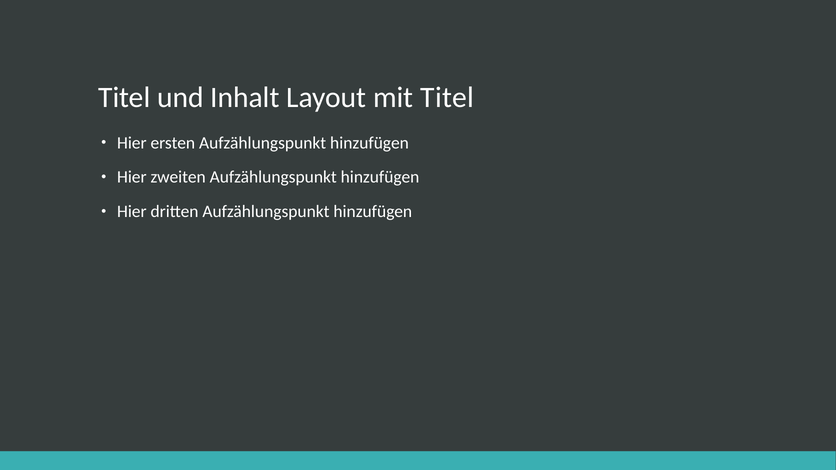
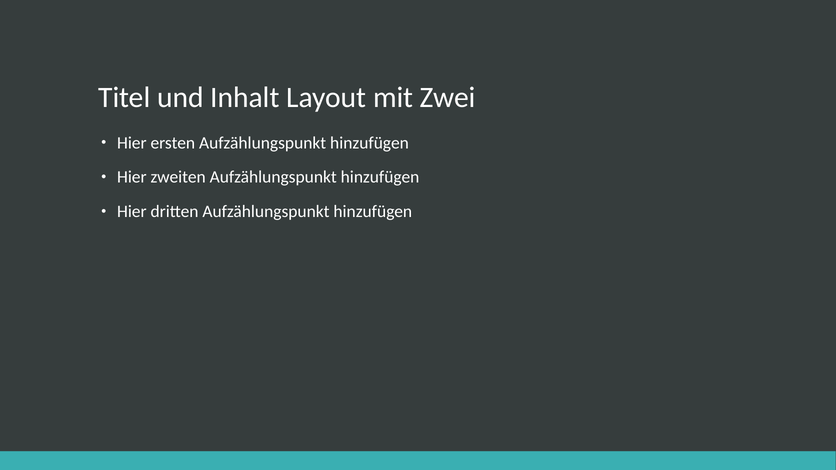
mit Titel: Titel -> Zwei
